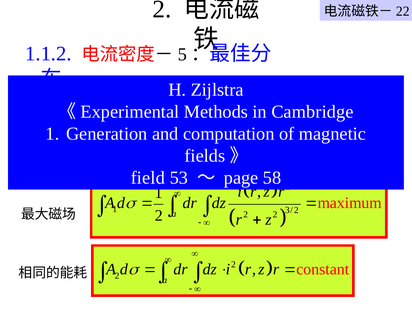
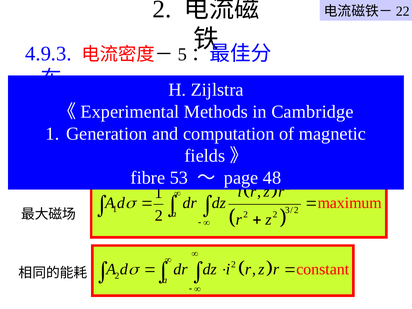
1.1.2: 1.1.2 -> 4.9.3
field: field -> fibre
58: 58 -> 48
